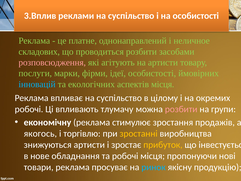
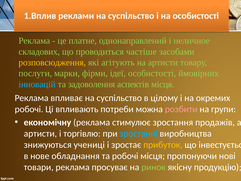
3.Вплив: 3.Вплив -> 1.Вплив
проводиться розбити: розбити -> частіше
розповсюдження colour: pink -> yellow
екологічних: екологічних -> задоволення
тлумачу: тлумачу -> потреби
якогось at (40, 133): якогось -> артисти
зростанні colour: yellow -> light blue
знижуються артисти: артисти -> учениці
ринок colour: light blue -> light green
